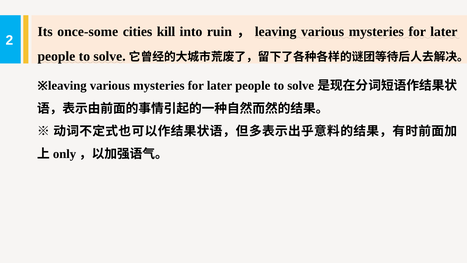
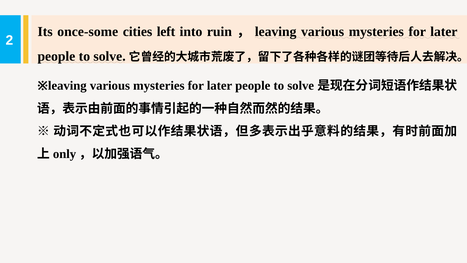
kill: kill -> left
